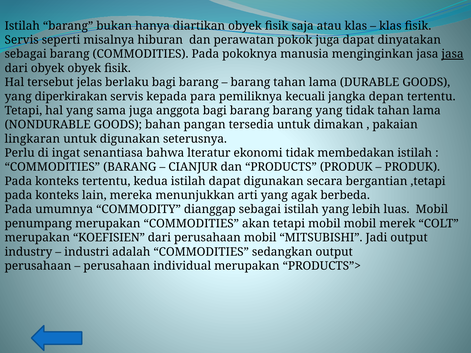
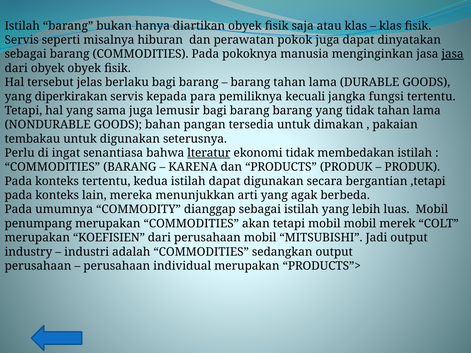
depan: depan -> fungsi
anggota: anggota -> lemusir
lingkaran: lingkaran -> tembakau
lteratur underline: none -> present
CIANJUR: CIANJUR -> KARENA
